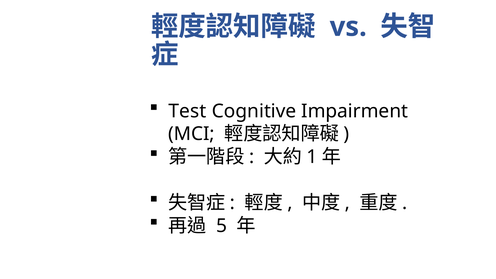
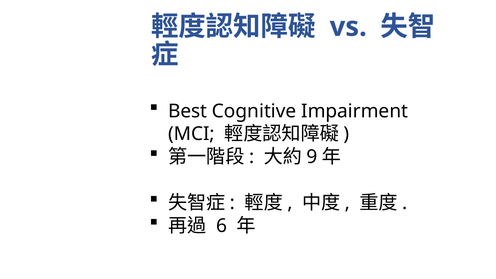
Test: Test -> Best
1: 1 -> 9
5: 5 -> 6
